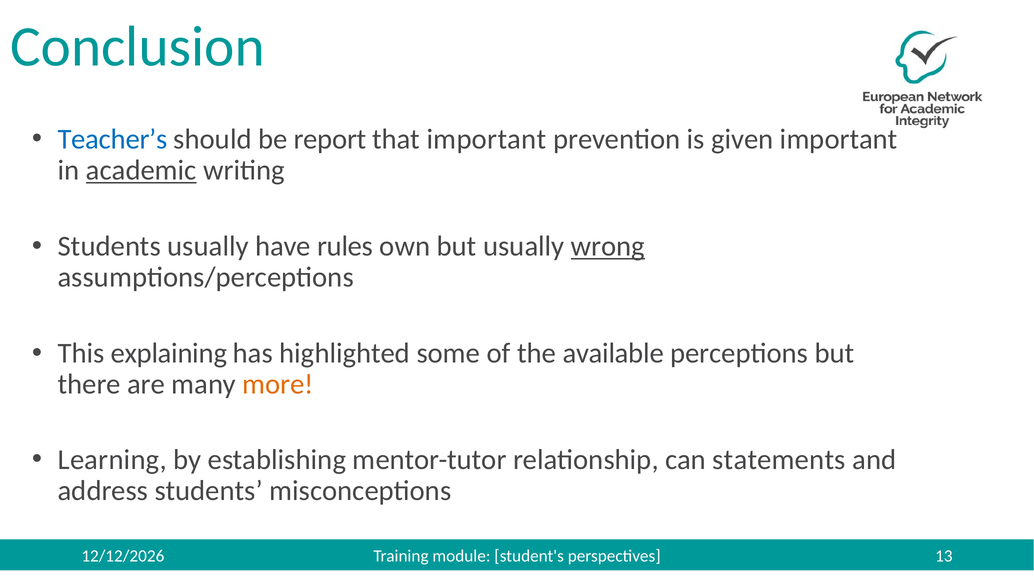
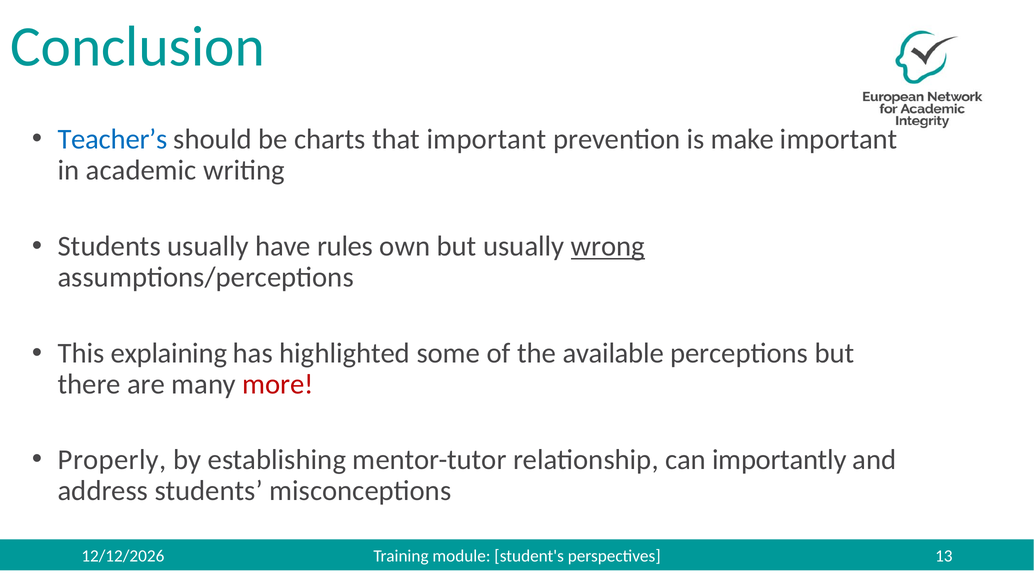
report: report -> charts
given: given -> make
academic underline: present -> none
more colour: orange -> red
Learning: Learning -> Properly
statements: statements -> importantly
